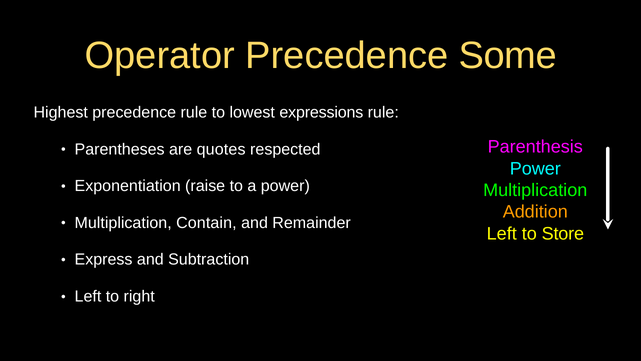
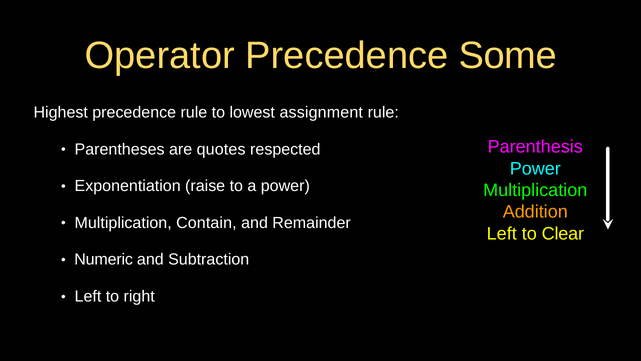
expressions: expressions -> assignment
Store: Store -> Clear
Express: Express -> Numeric
